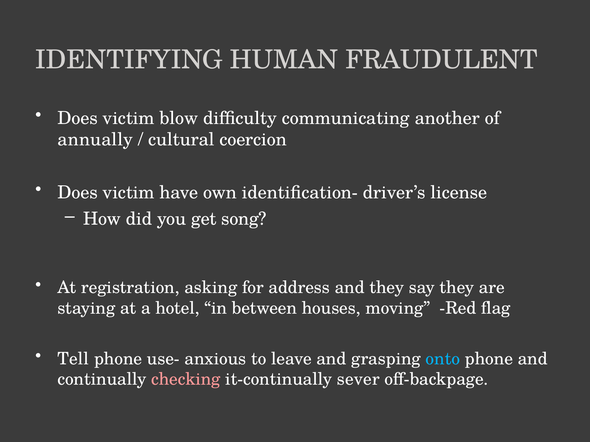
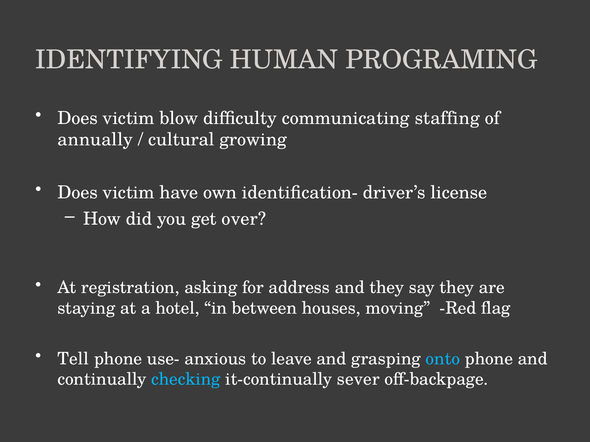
FRAUDULENT: FRAUDULENT -> PROGRAMING
another: another -> staffing
coercion: coercion -> growing
song: song -> over
checking colour: pink -> light blue
